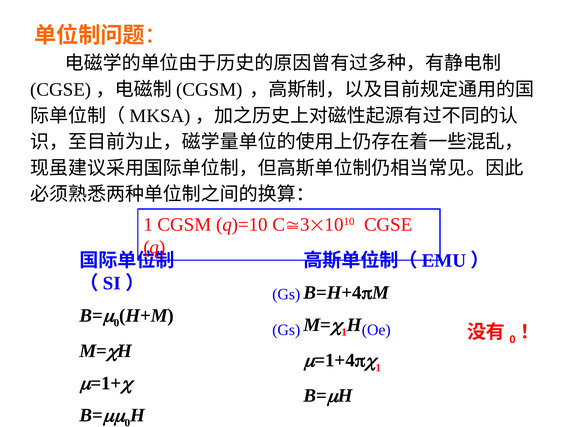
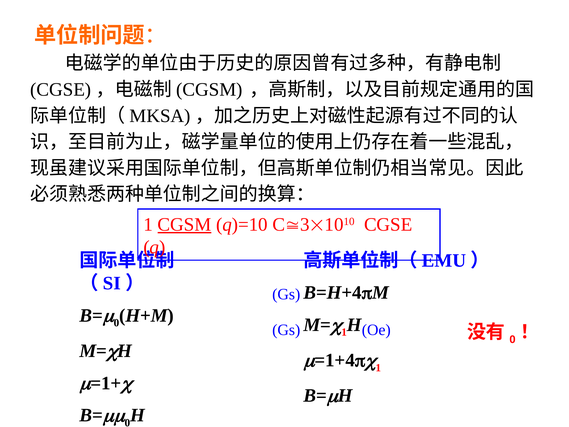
CGSM underline: none -> present
